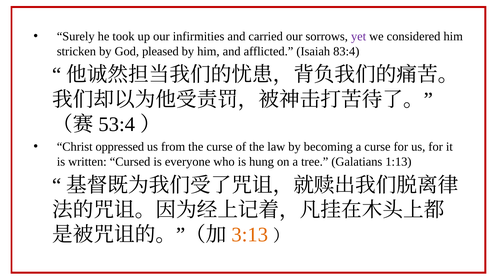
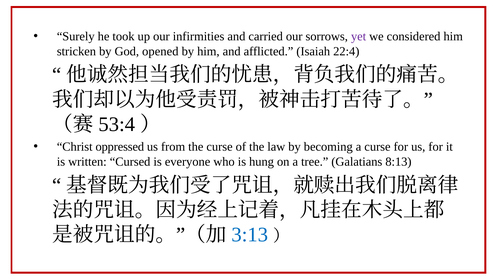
pleased: pleased -> opened
83:4: 83:4 -> 22:4
1:13: 1:13 -> 8:13
3:13 colour: orange -> blue
